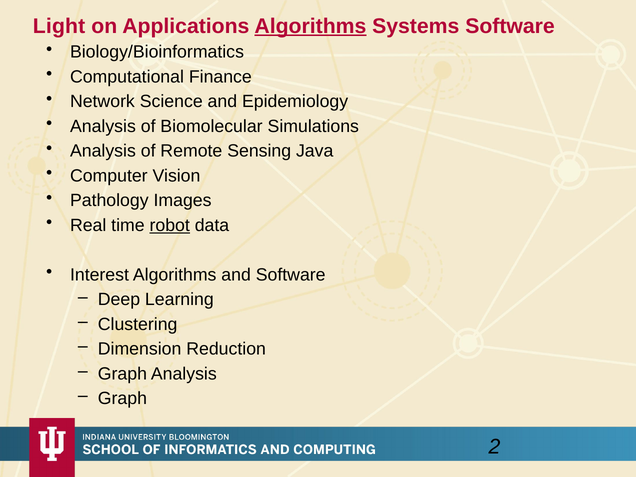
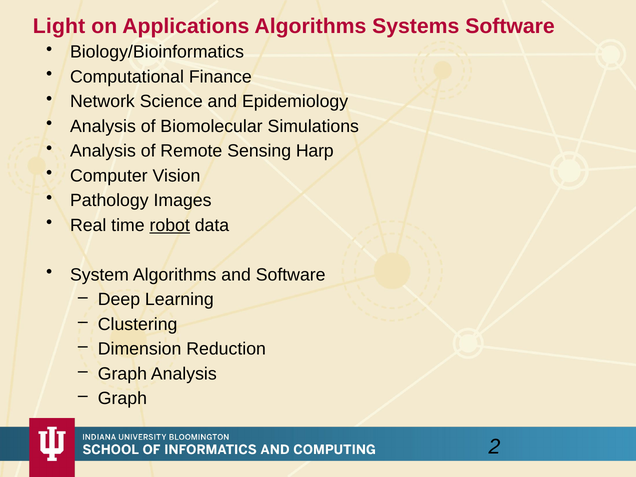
Algorithms at (310, 26) underline: present -> none
Java: Java -> Harp
Interest: Interest -> System
